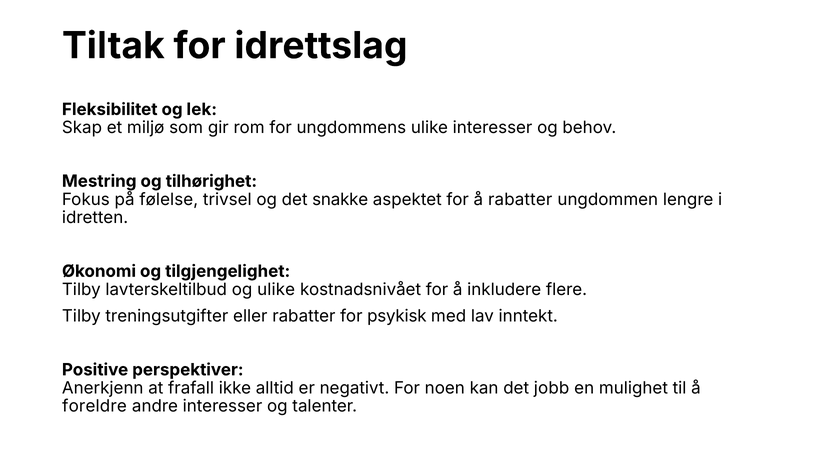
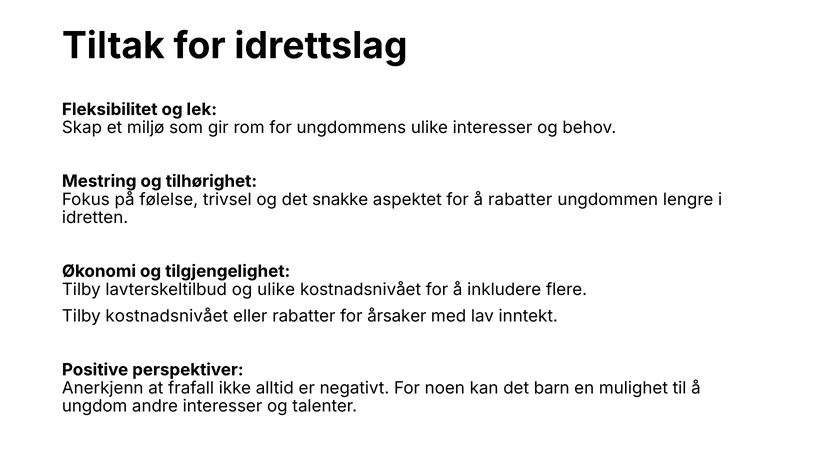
Tilby treningsutgifter: treningsutgifter -> kostnadsnivået
psykisk: psykisk -> årsaker
jobb: jobb -> barn
foreldre: foreldre -> ungdom
